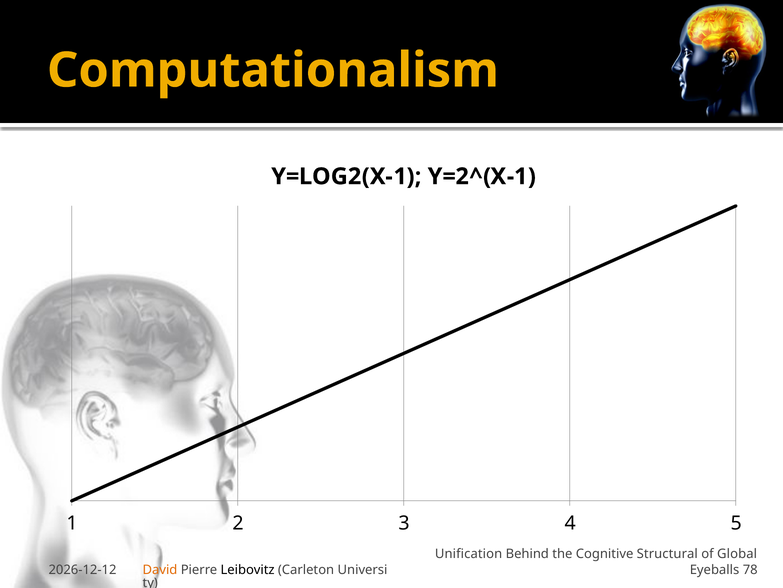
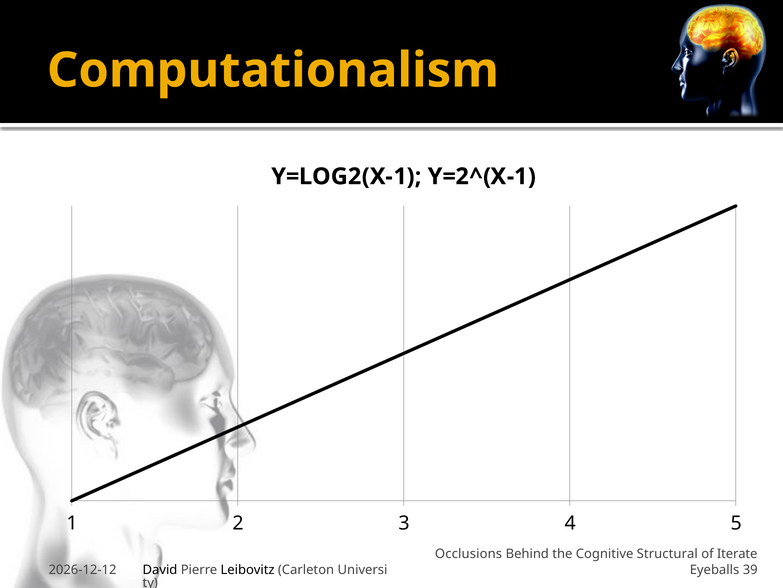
Unification: Unification -> Occlusions
Global: Global -> Iterate
David colour: orange -> black
78: 78 -> 39
